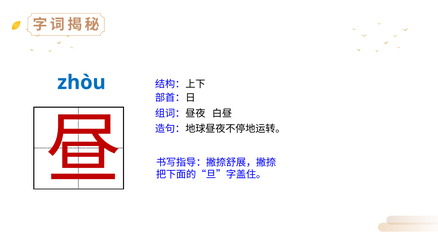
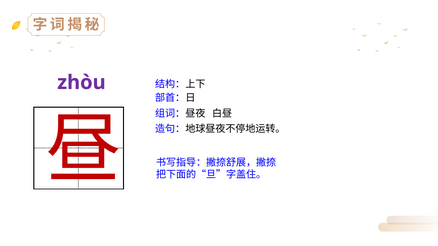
zhòu colour: blue -> purple
